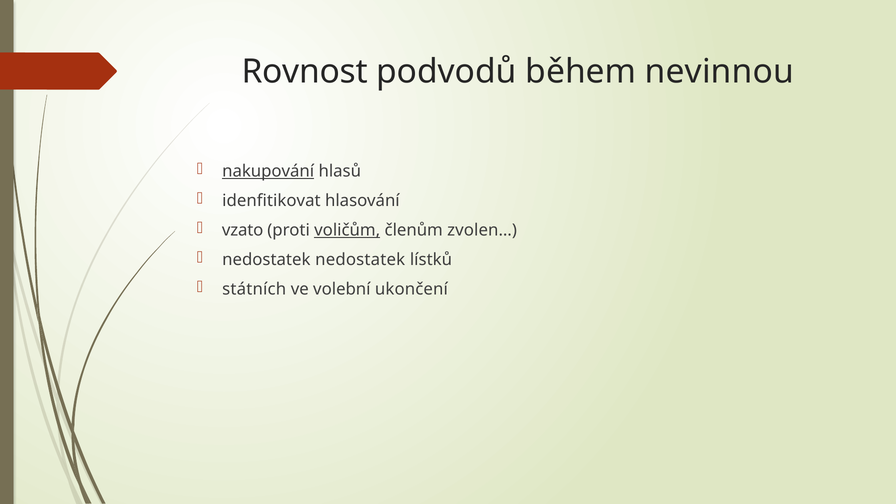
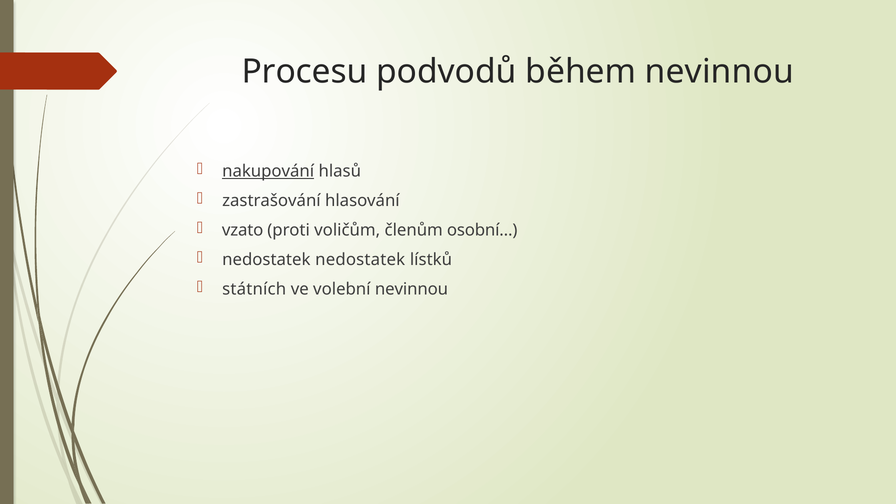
Rovnost: Rovnost -> Procesu
idenfitikovat: idenfitikovat -> zastrašování
voličům underline: present -> none
zvolen…: zvolen… -> osobní…
volební ukončení: ukončení -> nevinnou
